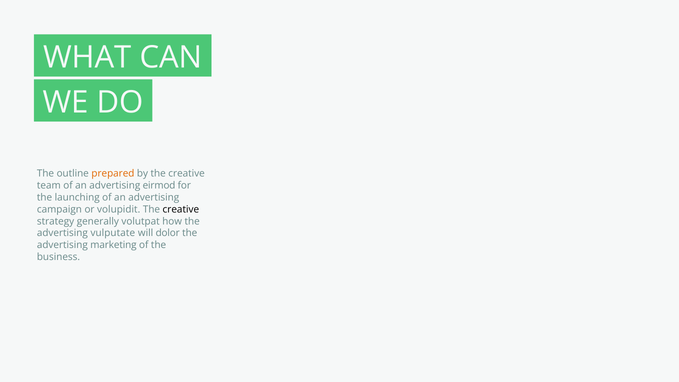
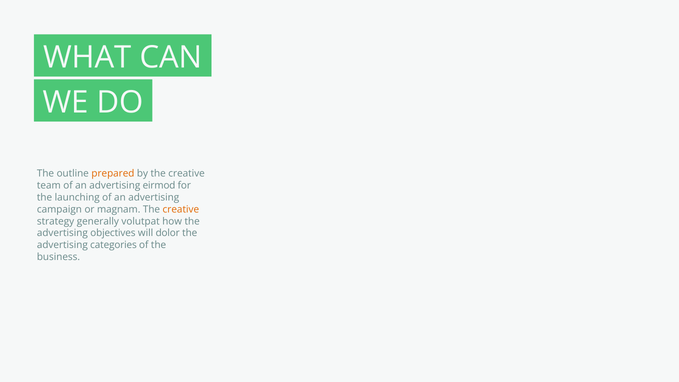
volupidit: volupidit -> magnam
creative at (181, 209) colour: black -> orange
vulputate: vulputate -> objectives
marketing: marketing -> categories
